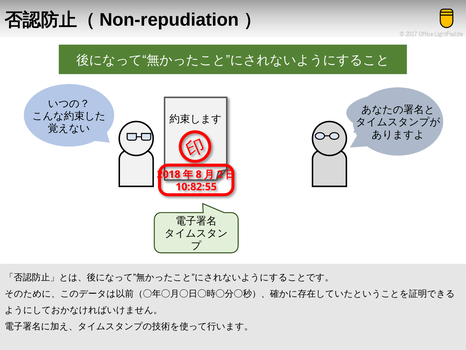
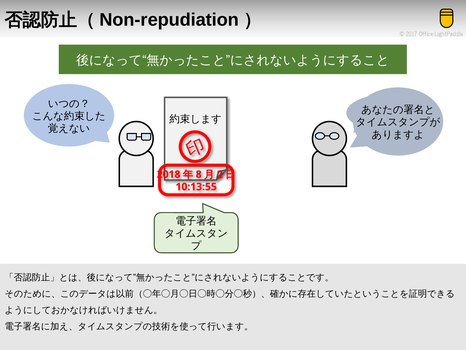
10:82:55: 10:82:55 -> 10:13:55
